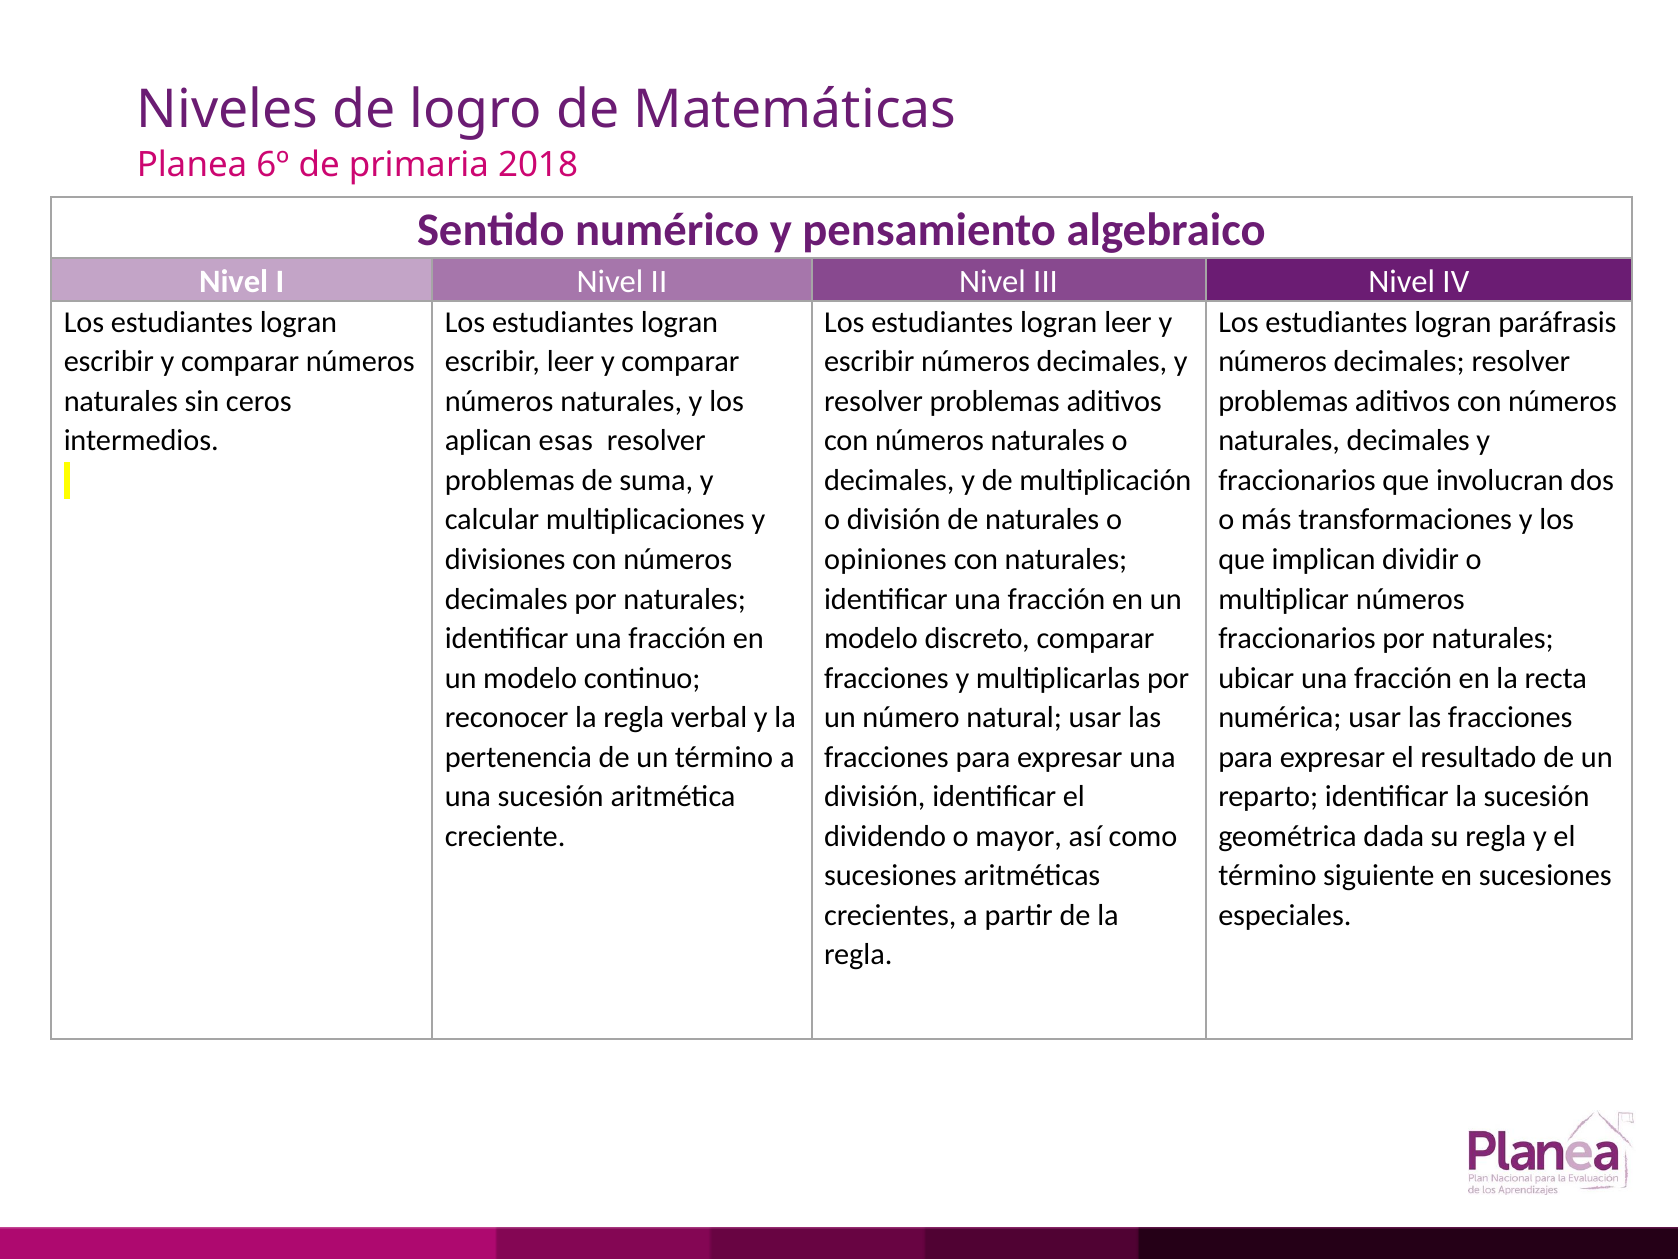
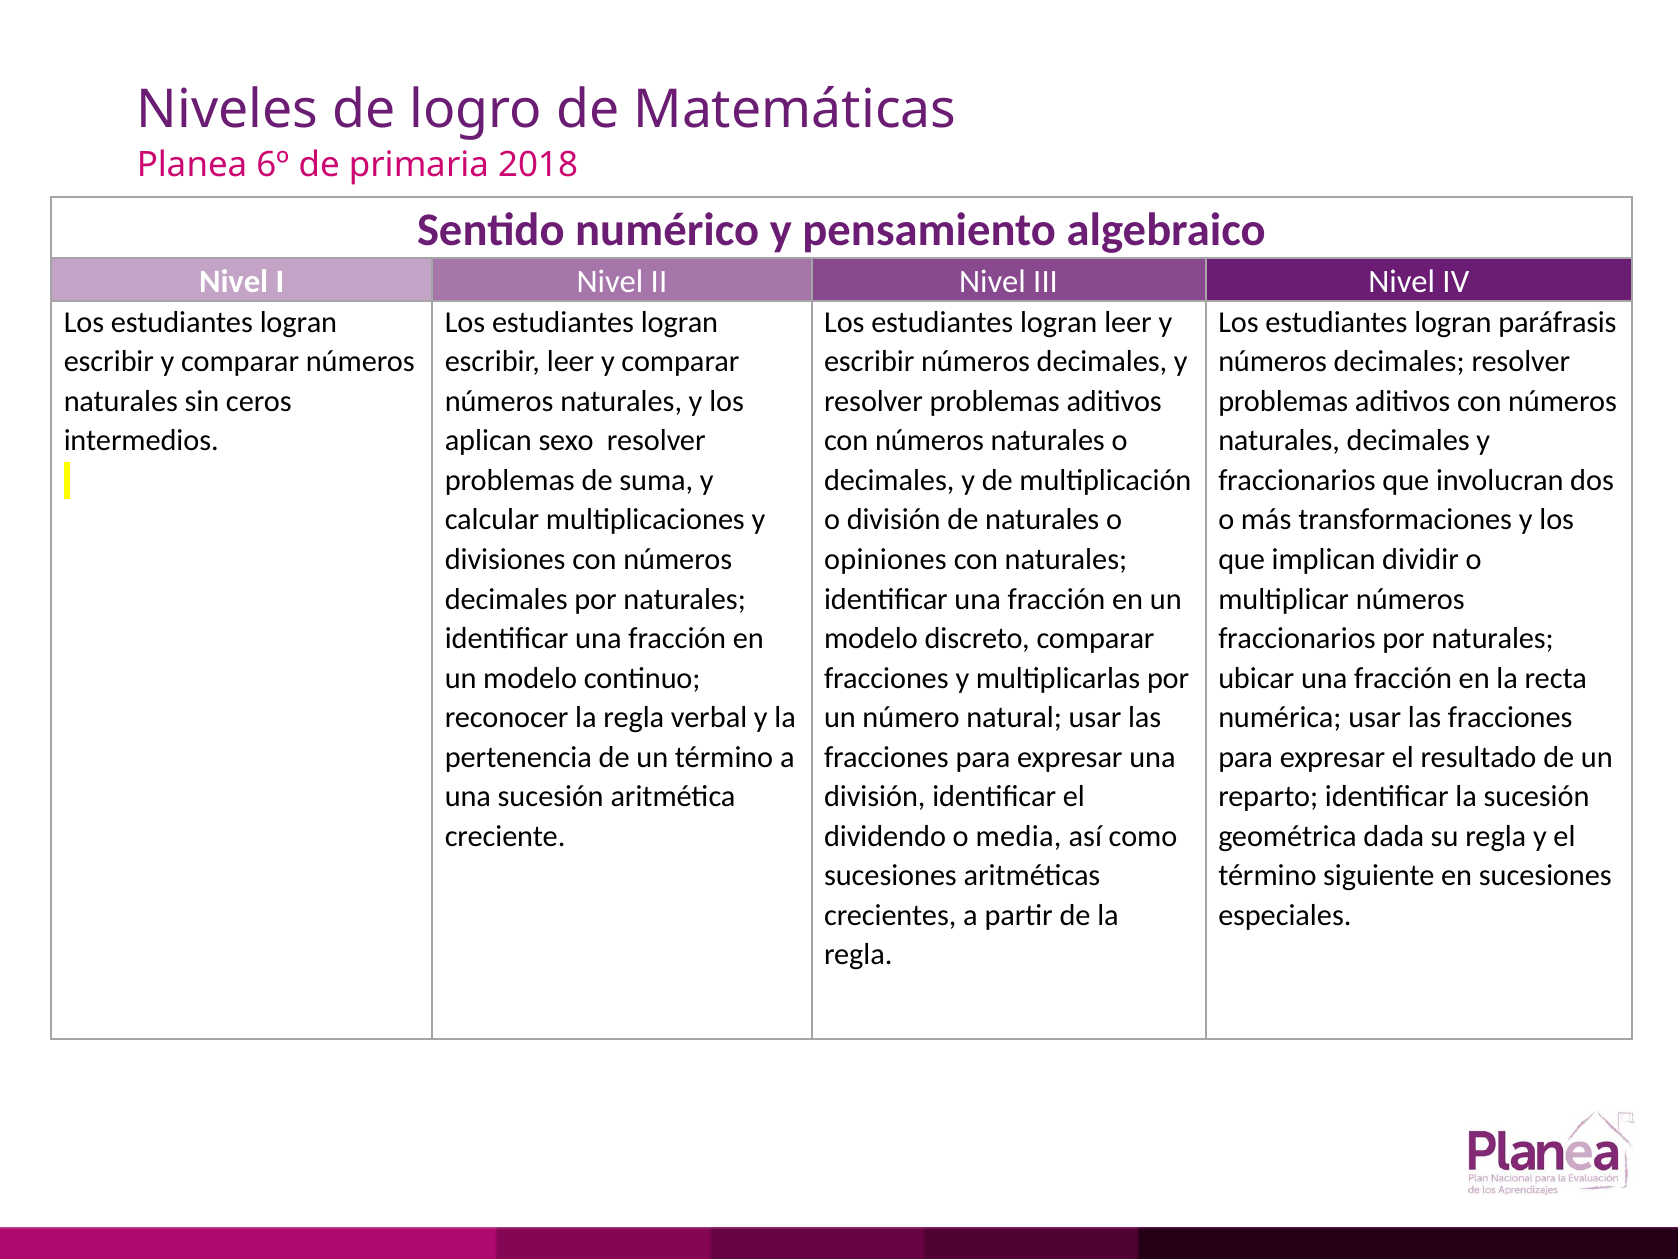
esas: esas -> sexo
mayor: mayor -> media
